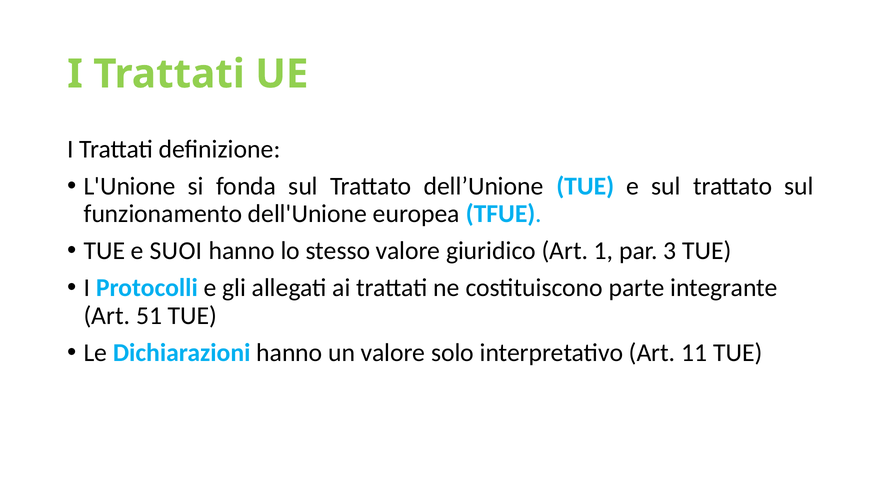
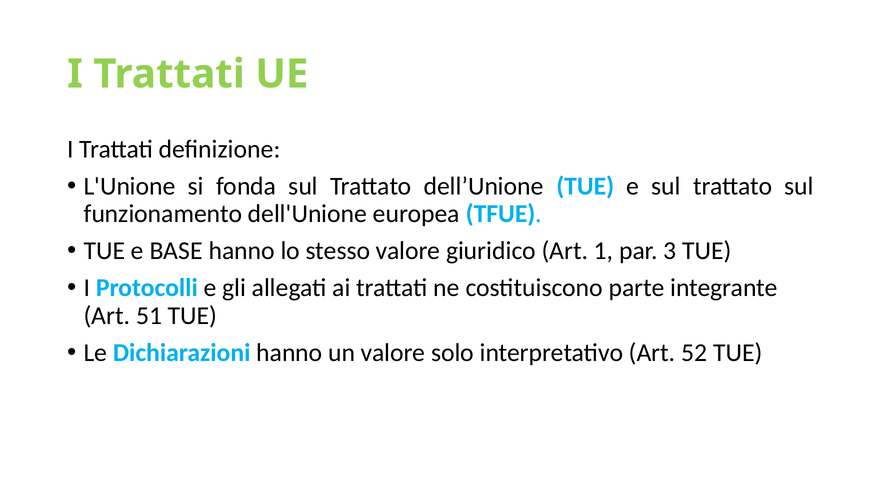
SUOI: SUOI -> BASE
11: 11 -> 52
